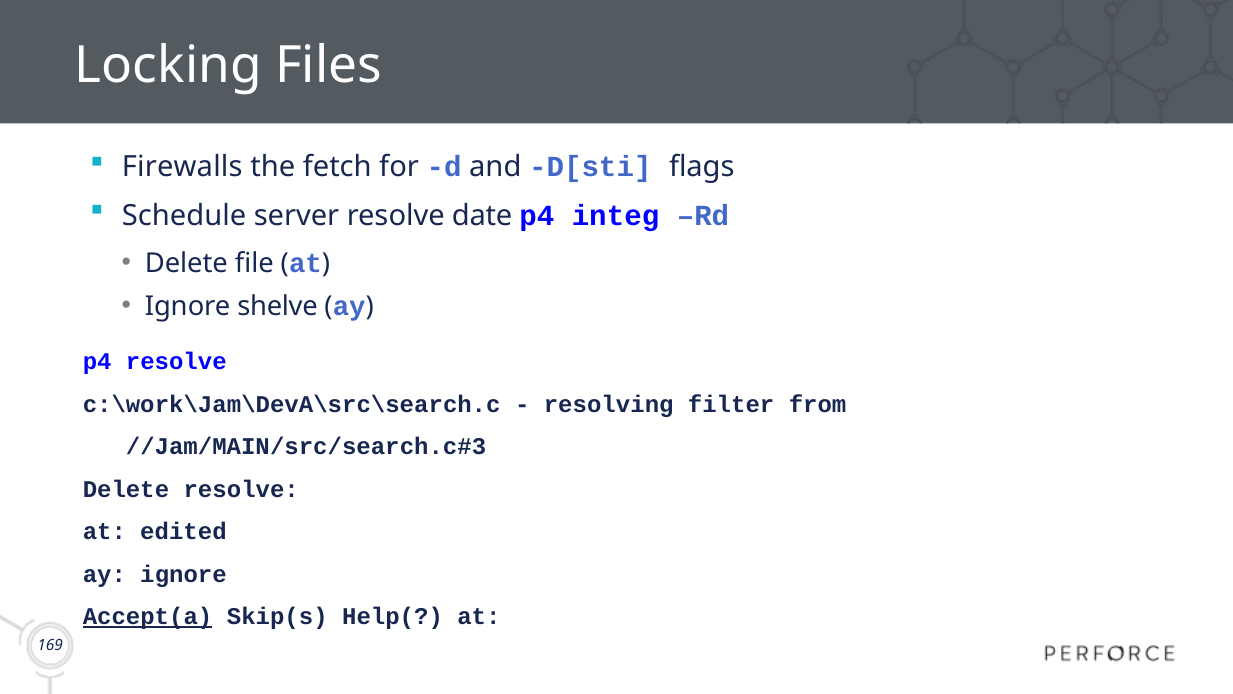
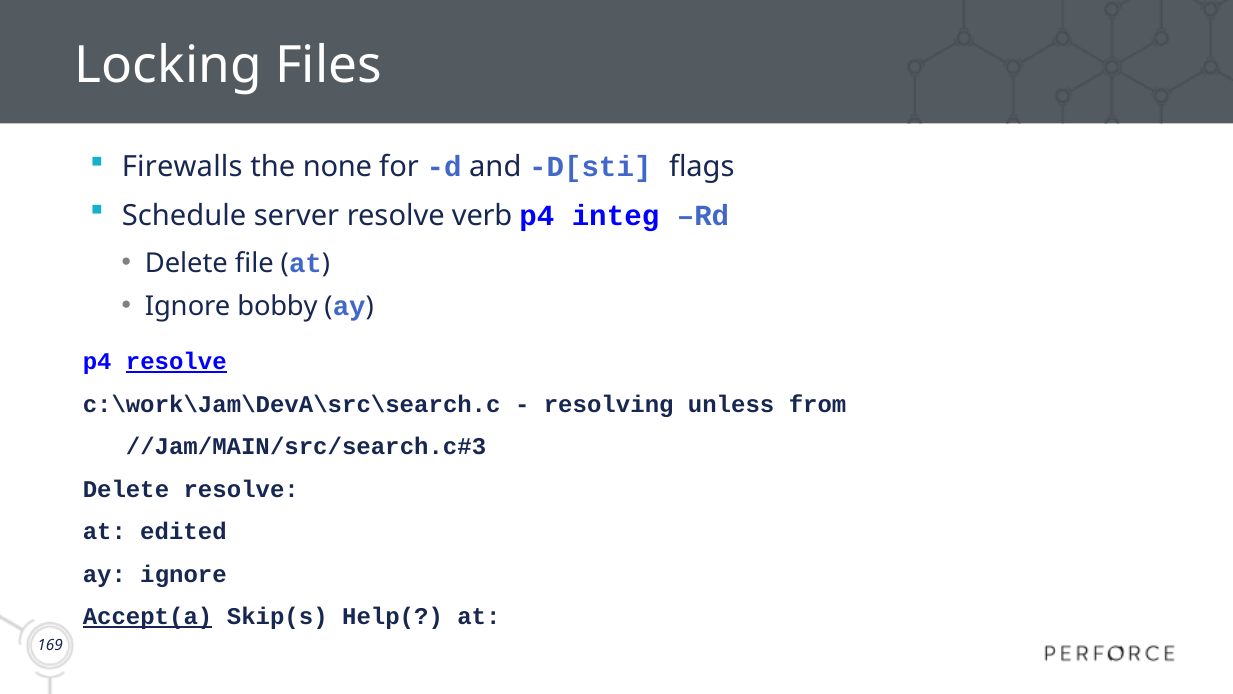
fetch: fetch -> none
date: date -> verb
shelve: shelve -> bobby
resolve at (176, 361) underline: none -> present
filter: filter -> unless
